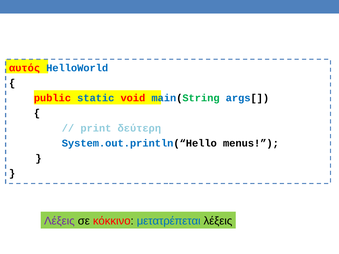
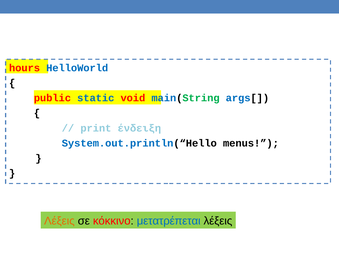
αυτός: αυτός -> hours
δεύτερη: δεύτερη -> ένδειξη
Λέξεις at (59, 221) colour: purple -> orange
